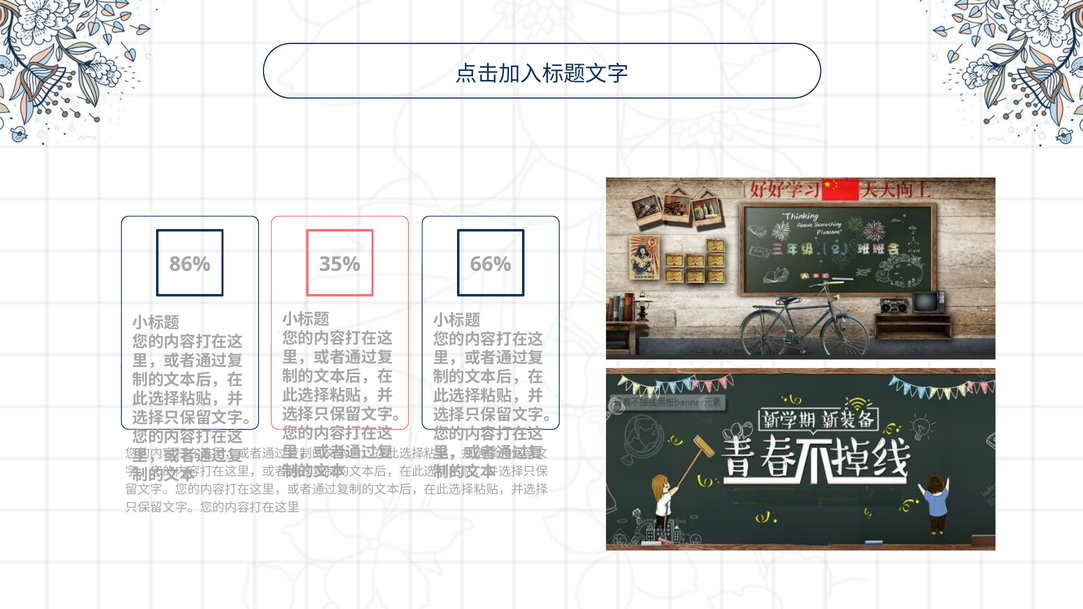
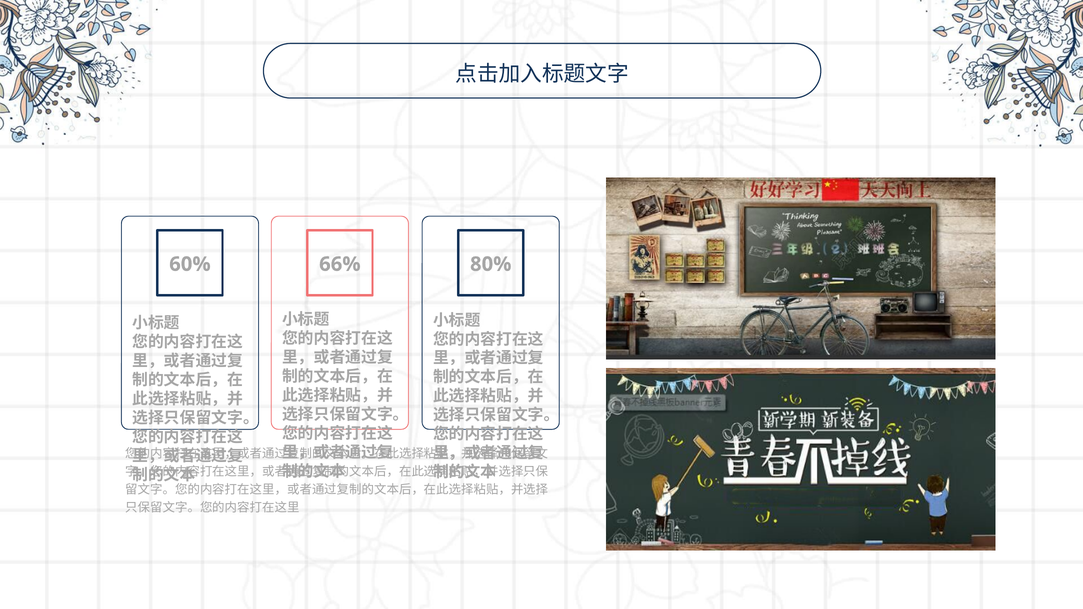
86%: 86% -> 60%
35%: 35% -> 66%
66%: 66% -> 80%
